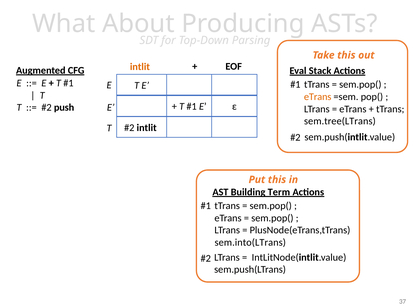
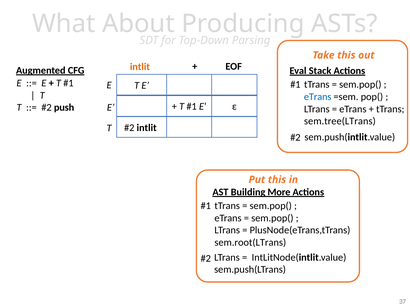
eTrans at (318, 97) colour: orange -> blue
Term: Term -> More
sem.into(LTrans: sem.into(LTrans -> sem.root(LTrans
